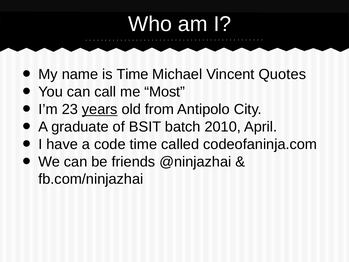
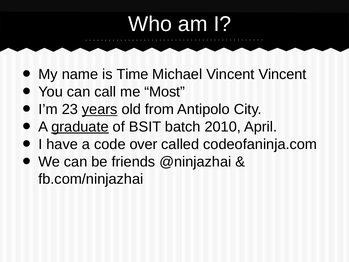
Vincent Quotes: Quotes -> Vincent
graduate underline: none -> present
code time: time -> over
